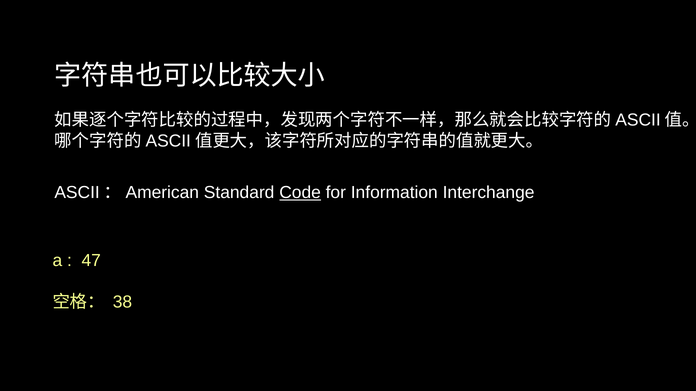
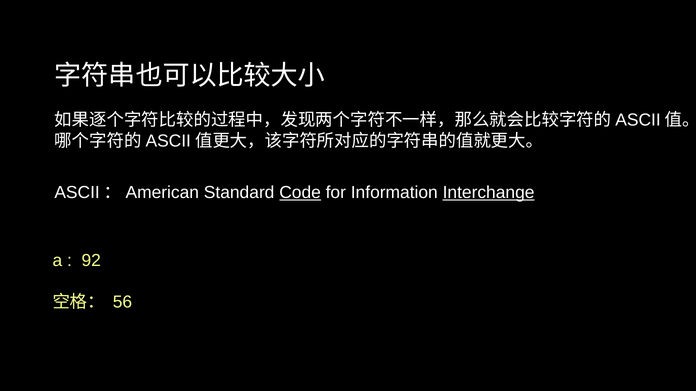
Interchange underline: none -> present
47: 47 -> 92
38: 38 -> 56
